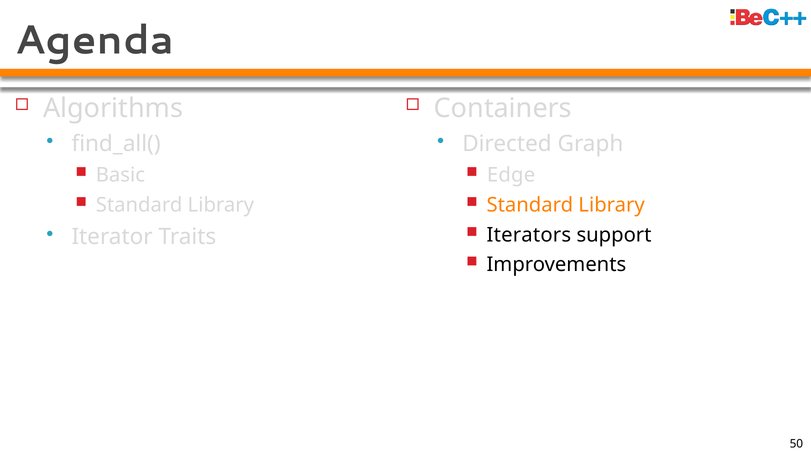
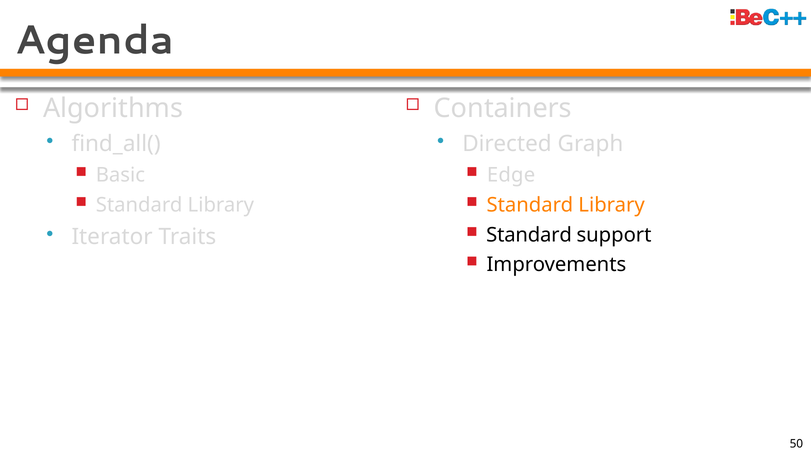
Iterators at (529, 235): Iterators -> Standard
